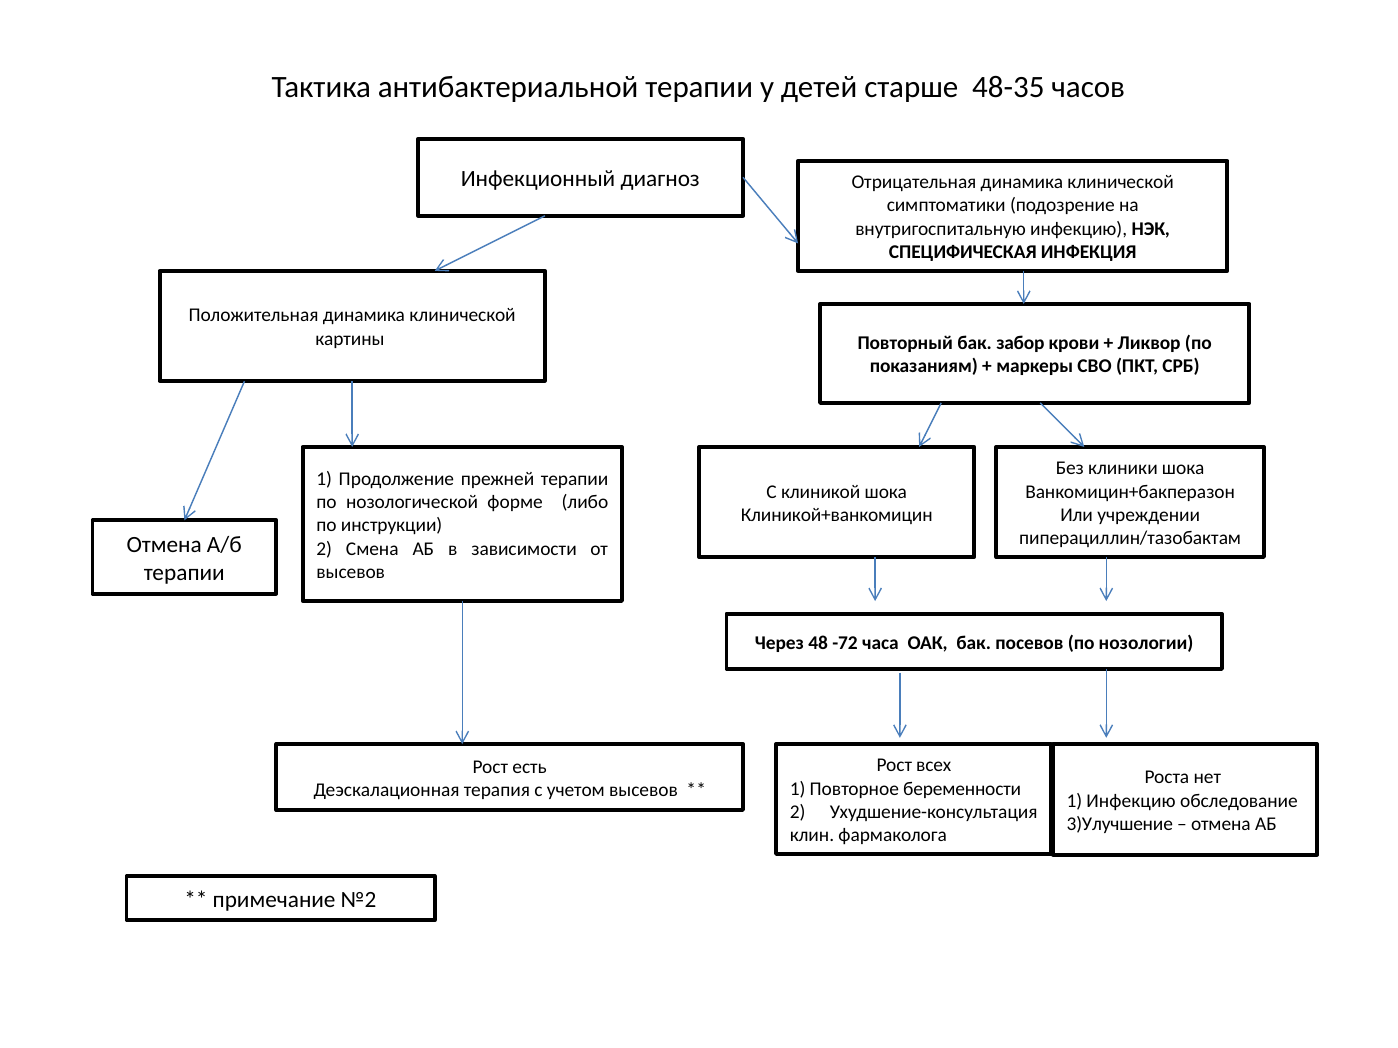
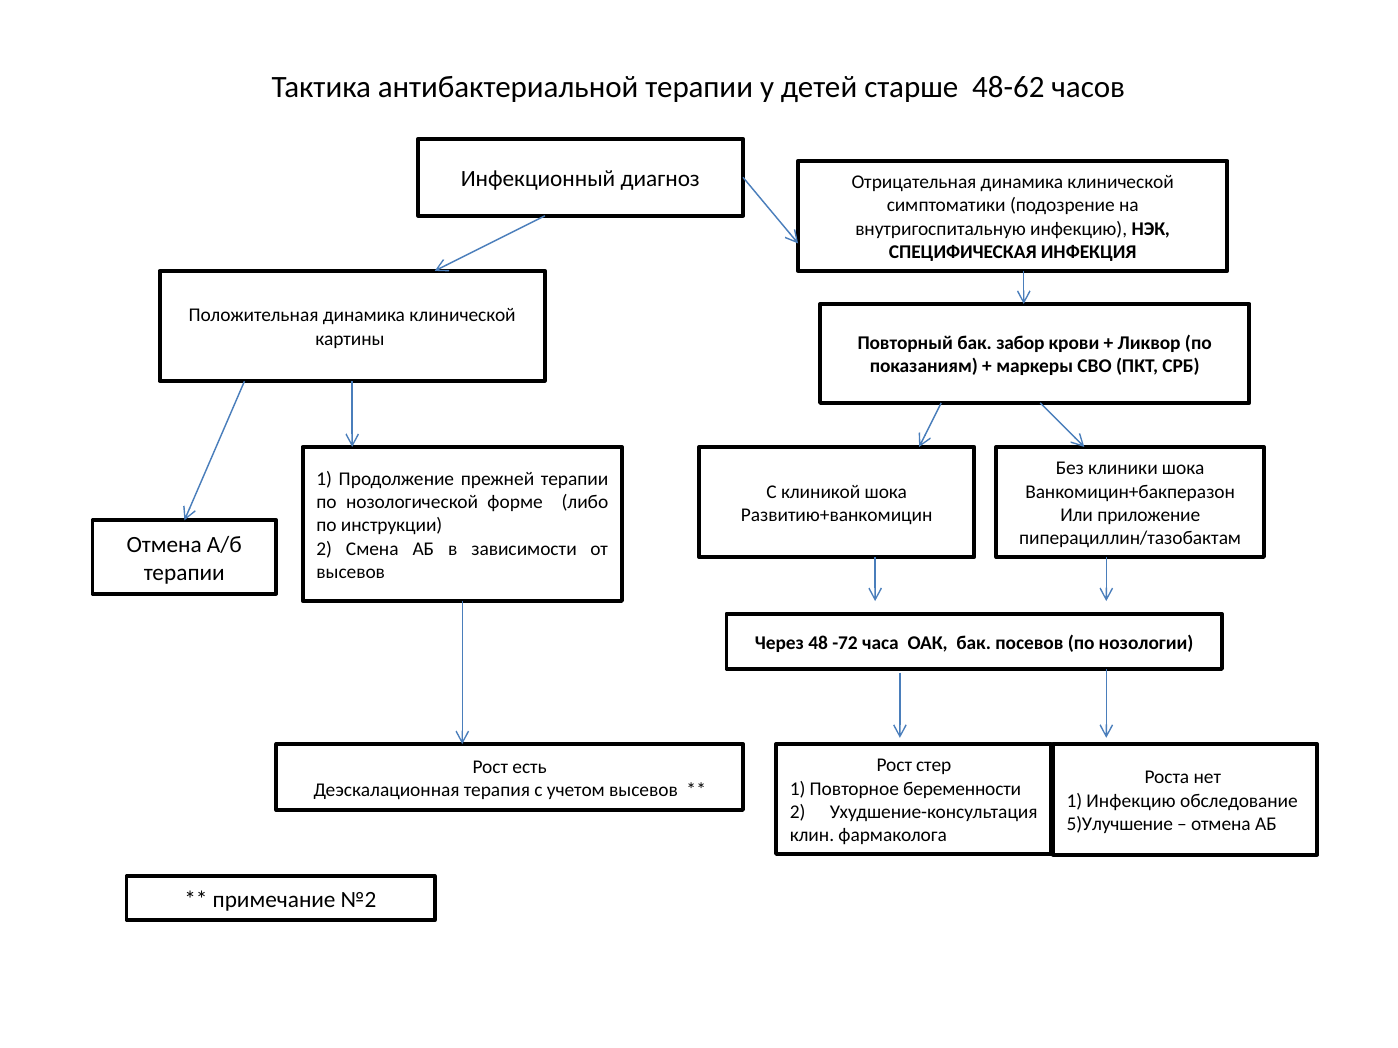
48-35: 48-35 -> 48-62
Клиникой+ванкомицин: Клиникой+ванкомицин -> Развитию+ванкомицин
учреждении: учреждении -> приложение
всех: всех -> стер
3)Улучшение: 3)Улучшение -> 5)Улучшение
